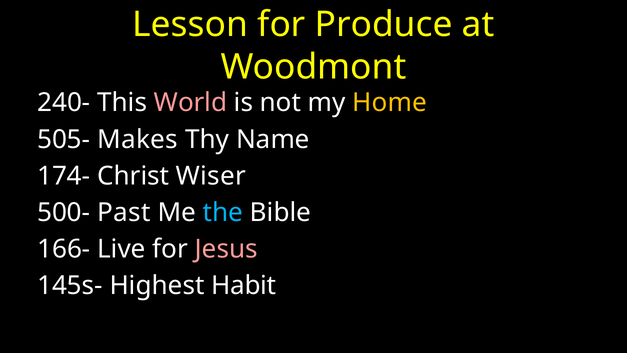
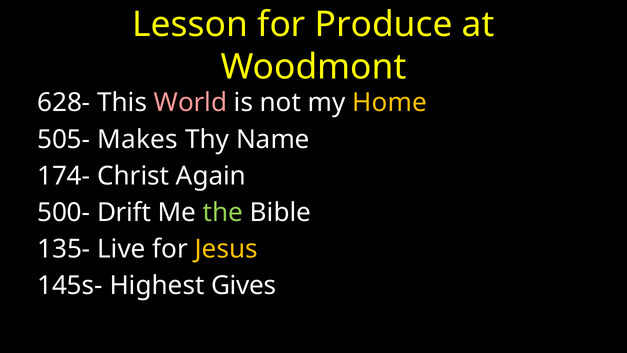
240-: 240- -> 628-
Wiser: Wiser -> Again
Past: Past -> Drift
the colour: light blue -> light green
166-: 166- -> 135-
Jesus colour: pink -> yellow
Habit: Habit -> Gives
